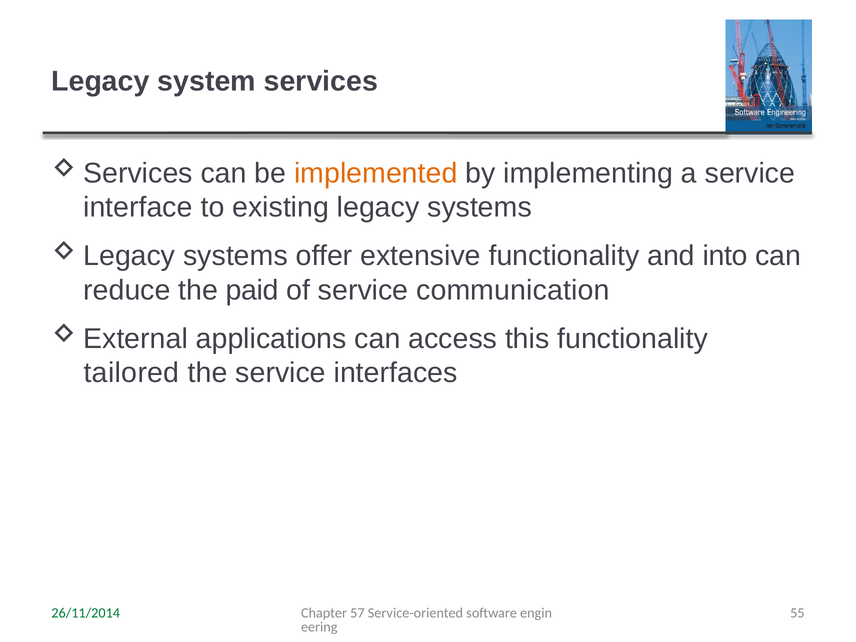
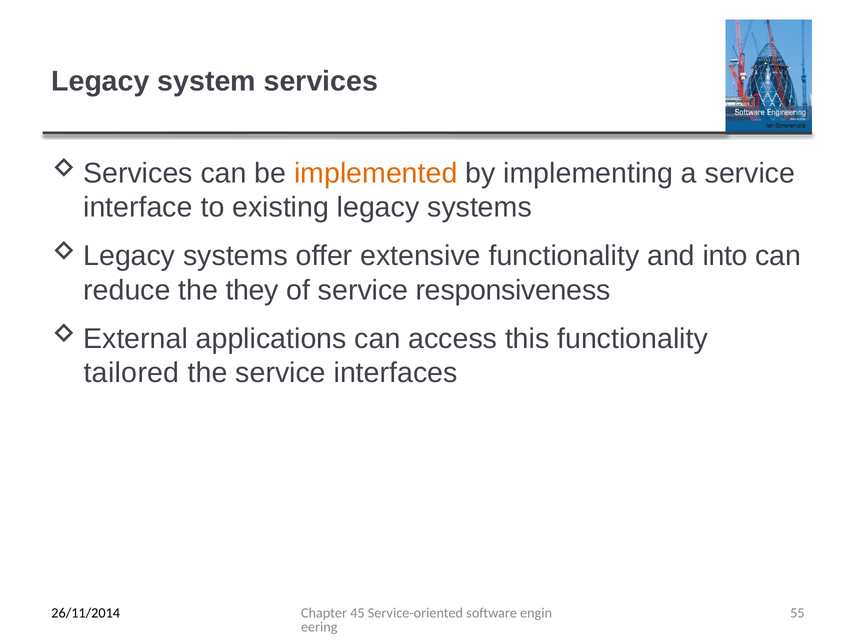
paid: paid -> they
communication: communication -> responsiveness
57: 57 -> 45
26/11/2014 colour: green -> black
